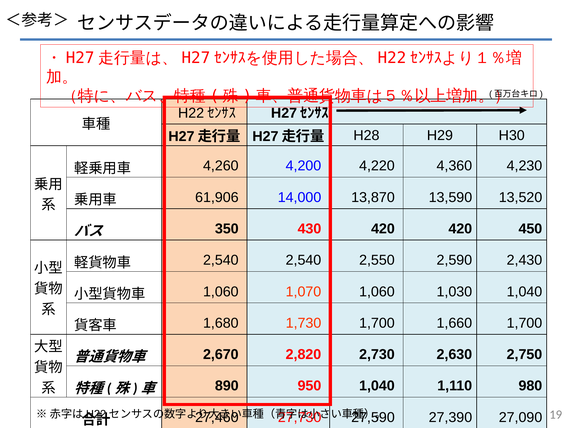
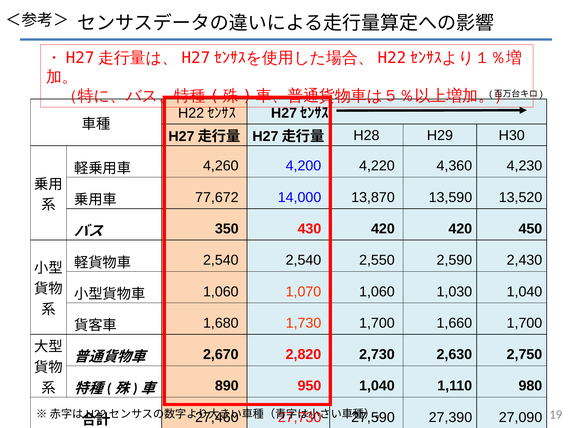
61,906: 61,906 -> 77,672
